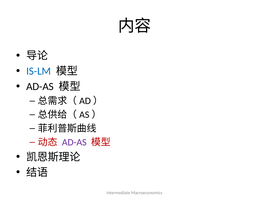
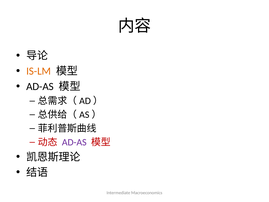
IS-LM colour: blue -> orange
